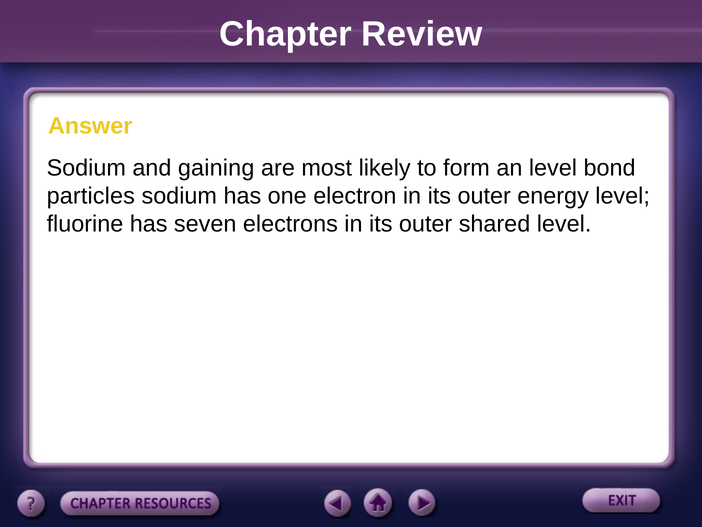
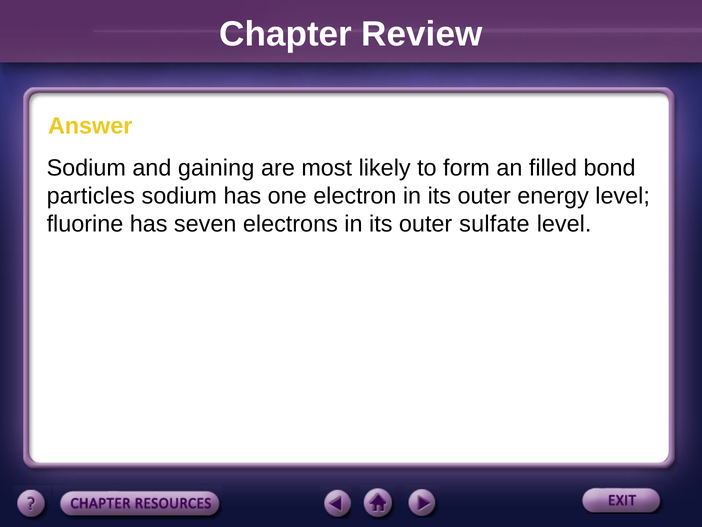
an level: level -> filled
shared: shared -> sulfate
